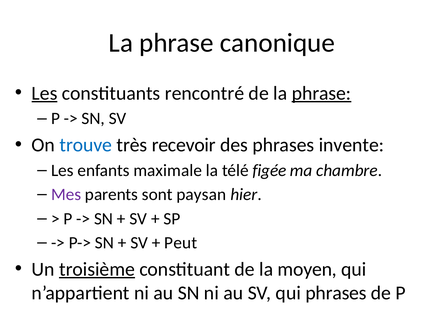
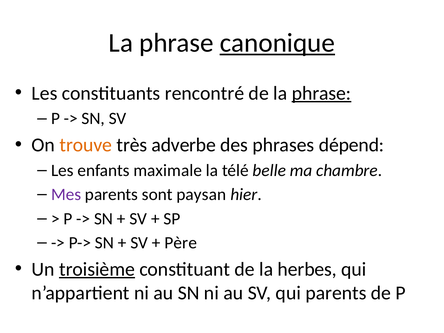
canonique underline: none -> present
Les at (45, 93) underline: present -> none
trouve colour: blue -> orange
recevoir: recevoir -> adverbe
invente: invente -> dépend
figée: figée -> belle
Peut: Peut -> Père
moyen: moyen -> herbes
qui phrases: phrases -> parents
